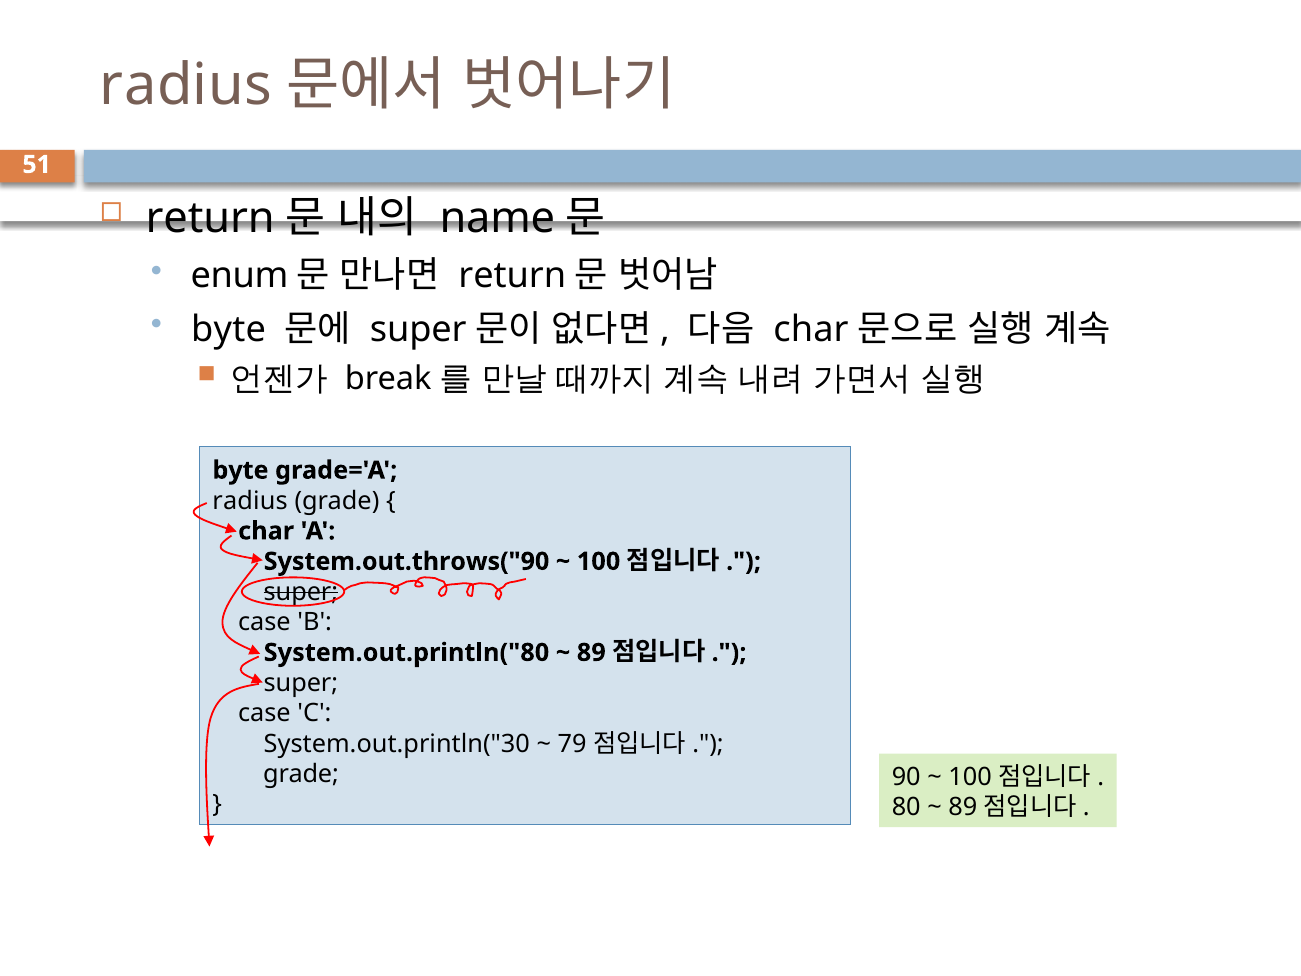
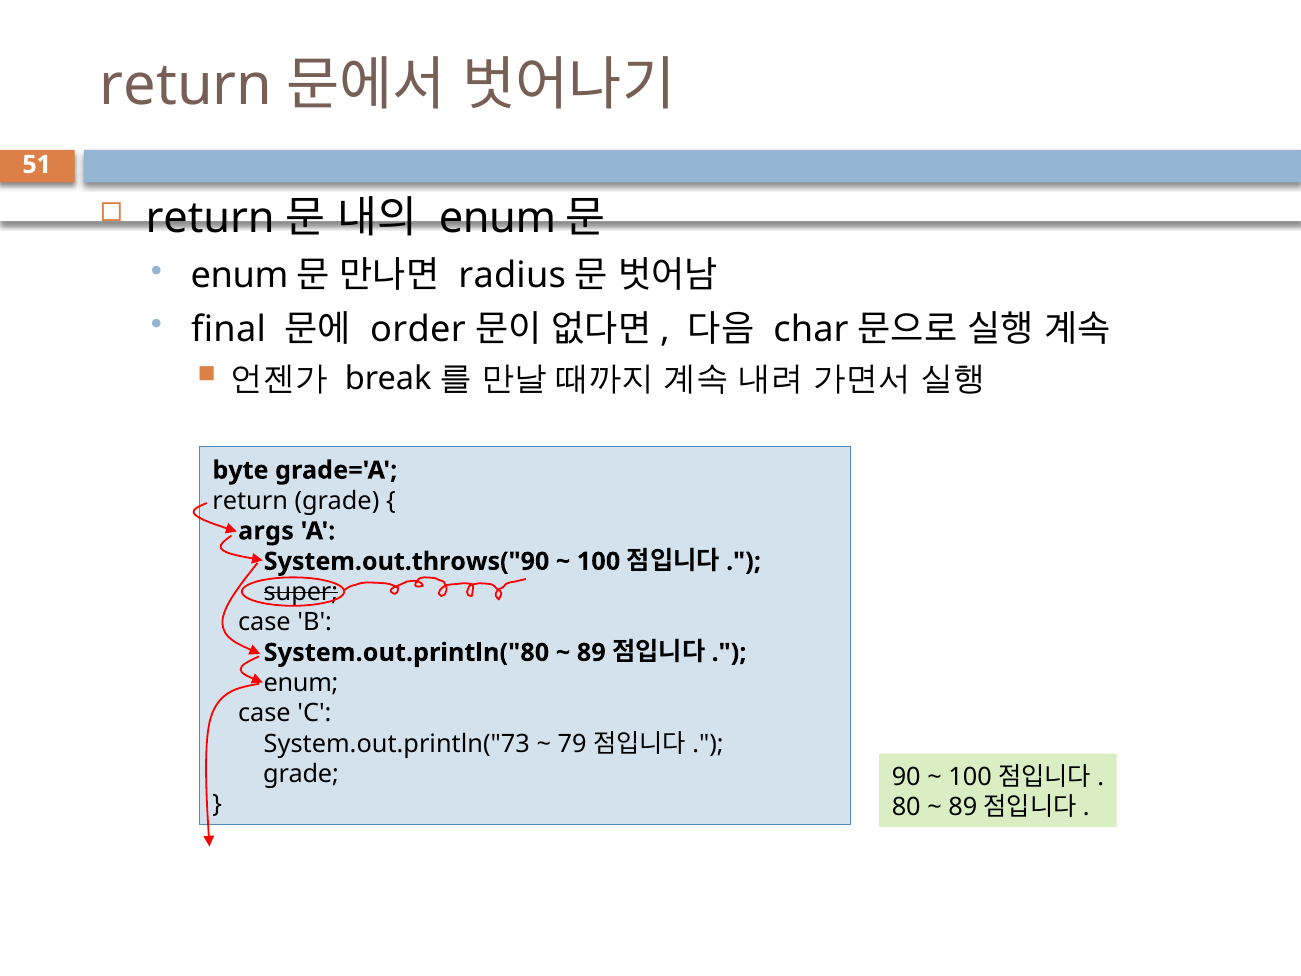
radius at (186, 85): radius -> return
name at (497, 218): name -> enum
return at (512, 276): return -> radius
byte at (229, 329): byte -> final
super at (418, 329): super -> order
radius at (250, 501): radius -> return
char at (266, 531): char -> args
super at (301, 683): super -> enum
System.out.println("30: System.out.println("30 -> System.out.println("73
